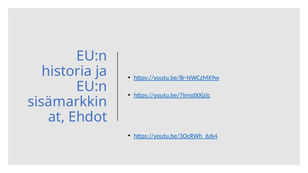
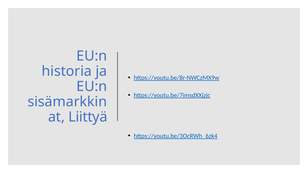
Ehdot: Ehdot -> Liittyä
